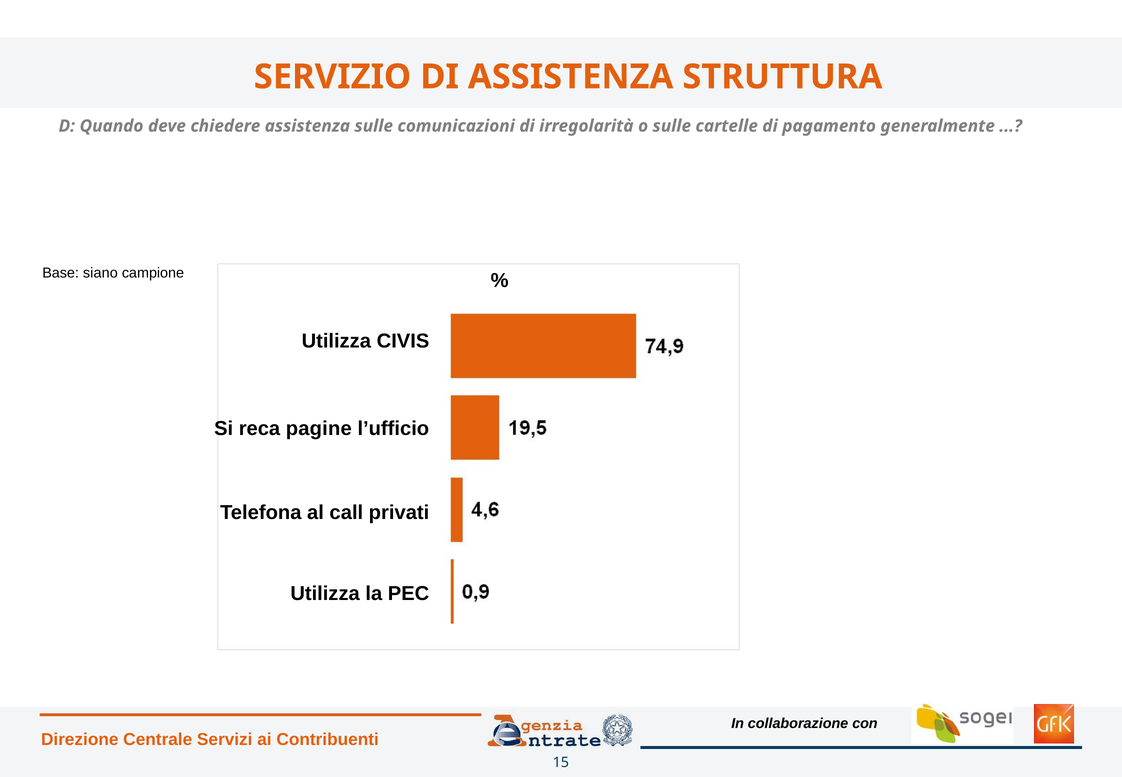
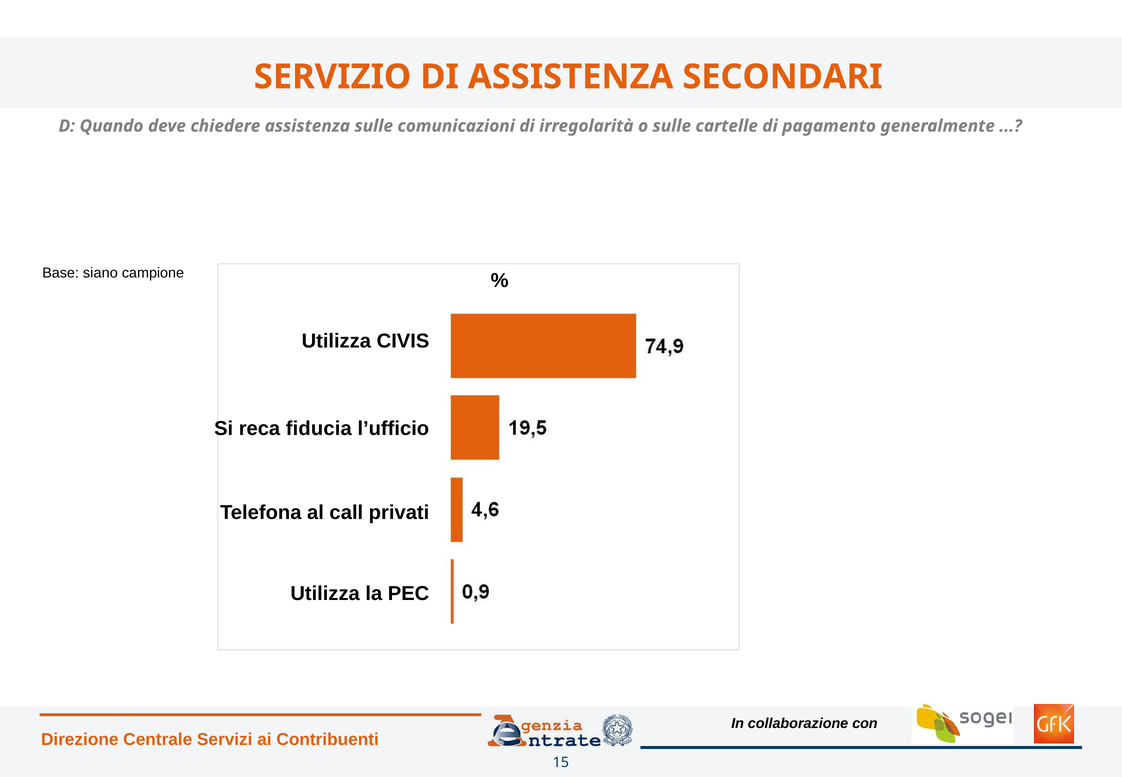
STRUTTURA: STRUTTURA -> SECONDARI
pagine: pagine -> fiducia
